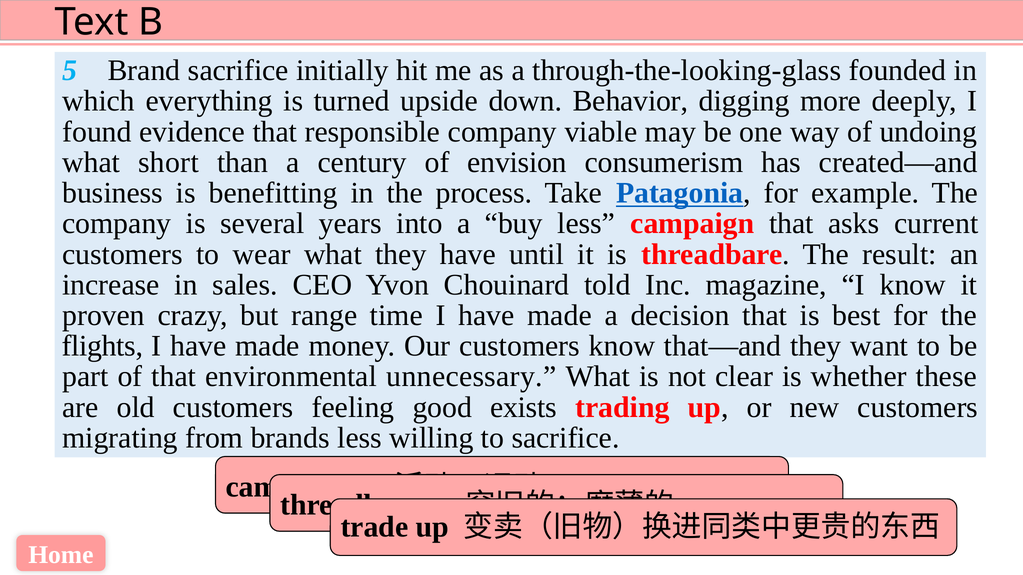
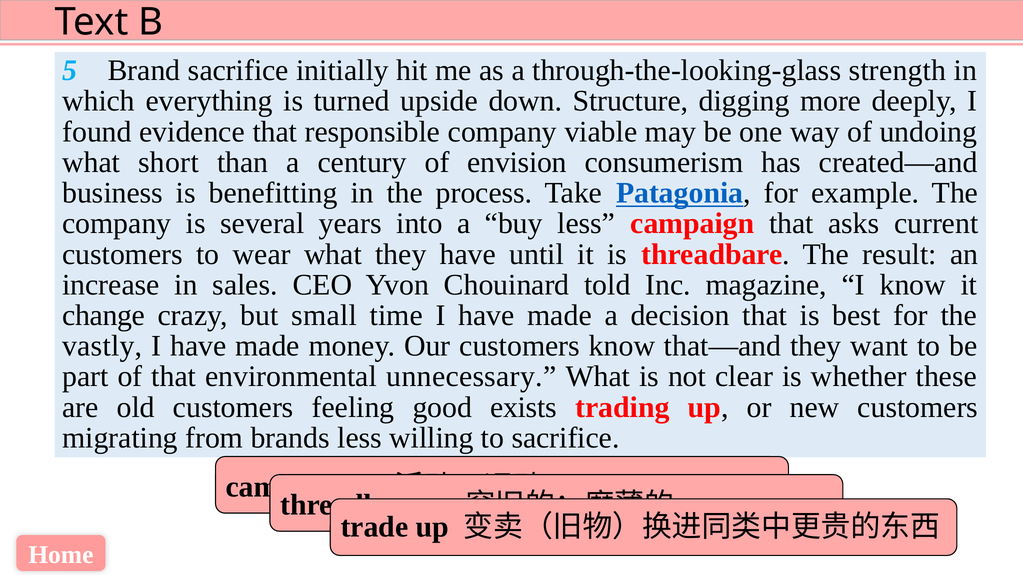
founded: founded -> strength
Behavior: Behavior -> Structure
proven: proven -> change
range: range -> small
flights: flights -> vastly
